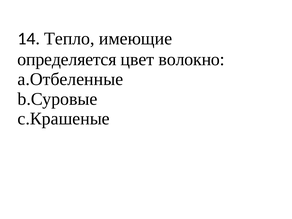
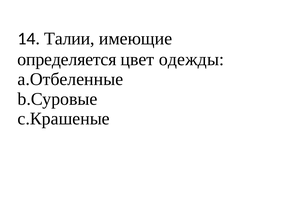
Тепло: Тепло -> Талии
волокно: волокно -> одежды
